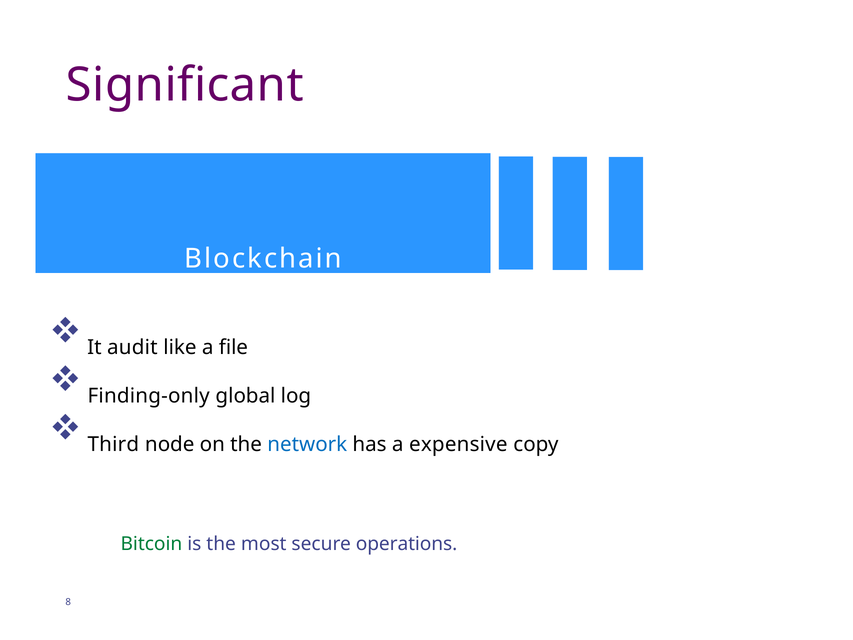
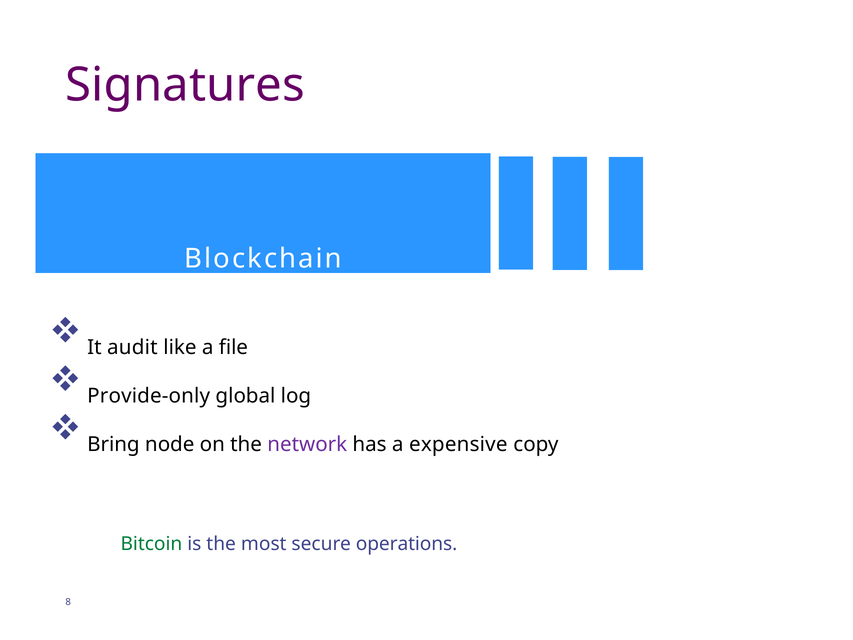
Significant: Significant -> Signatures
Finding-only: Finding-only -> Provide-only
Third: Third -> Bring
network colour: blue -> purple
